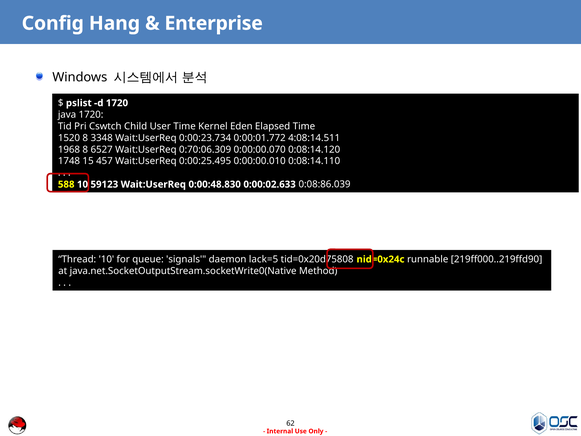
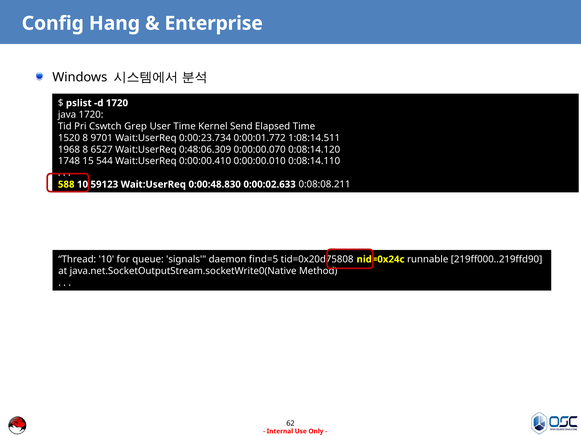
Child: Child -> Grep
Eden: Eden -> Send
3348: 3348 -> 9701
4:08:14.511: 4:08:14.511 -> 1:08:14.511
0:70:06.309: 0:70:06.309 -> 0:48:06.309
457: 457 -> 544
0:00:25.495: 0:00:25.495 -> 0:00:00.410
0:08:86.039: 0:08:86.039 -> 0:08:08.211
lack=5: lack=5 -> find=5
